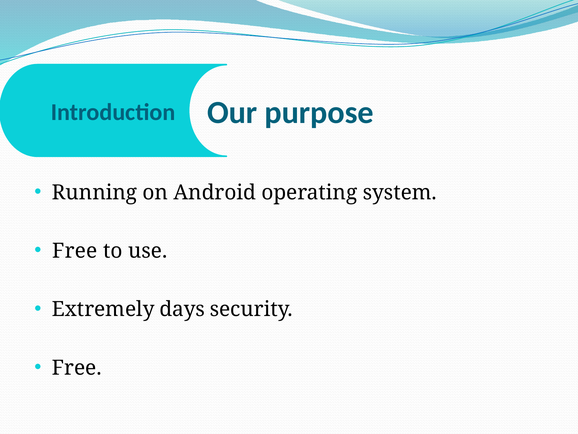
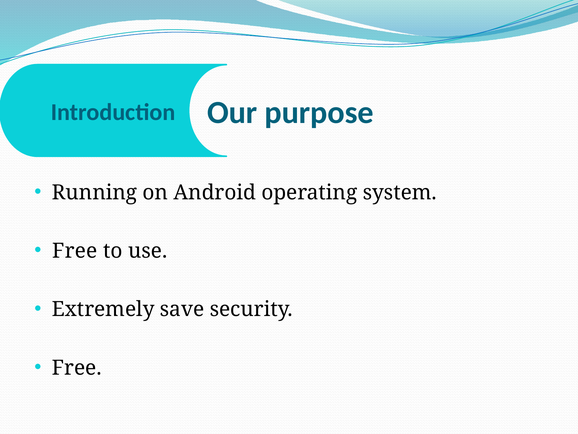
days: days -> save
